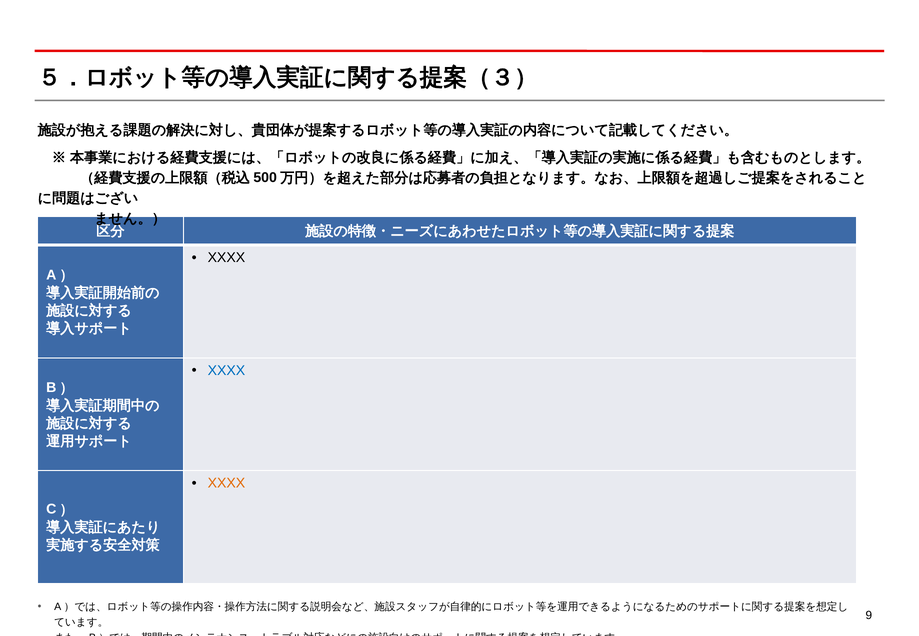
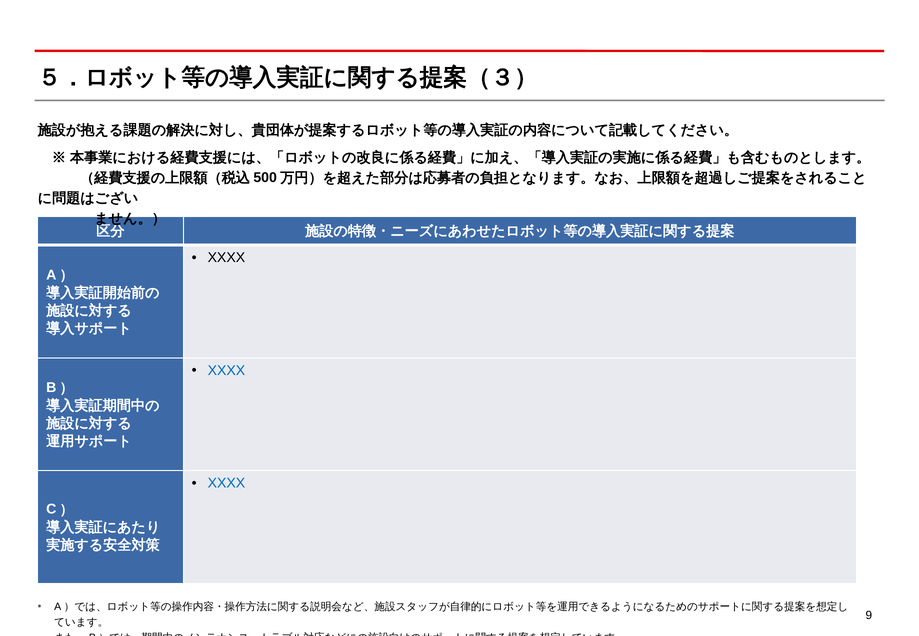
XXXX at (226, 483) colour: orange -> blue
